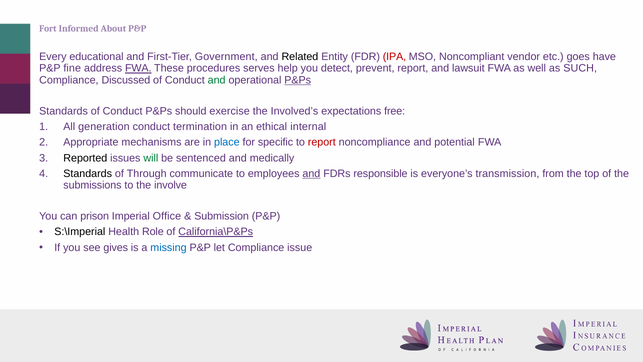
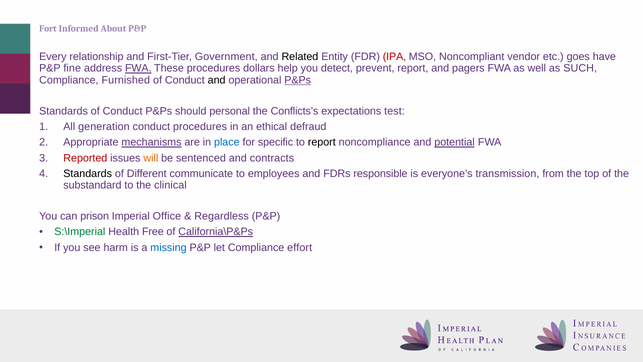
educational: educational -> relationship
serves: serves -> dollars
lawsuit: lawsuit -> pagers
Discussed: Discussed -> Furnished
and at (217, 80) colour: green -> black
exercise: exercise -> personal
Involved’s: Involved’s -> Conflicts’s
free: free -> test
conduct termination: termination -> procedures
internal: internal -> defraud
mechanisms underline: none -> present
report at (322, 142) colour: red -> black
potential underline: none -> present
Reported colour: black -> red
will colour: green -> orange
medically: medically -> contracts
Through: Through -> Different
and at (311, 173) underline: present -> none
submissions: submissions -> substandard
involve: involve -> clinical
Submission: Submission -> Regardless
S:\Imperial colour: black -> green
Role: Role -> Free
gives: gives -> harm
issue: issue -> effort
